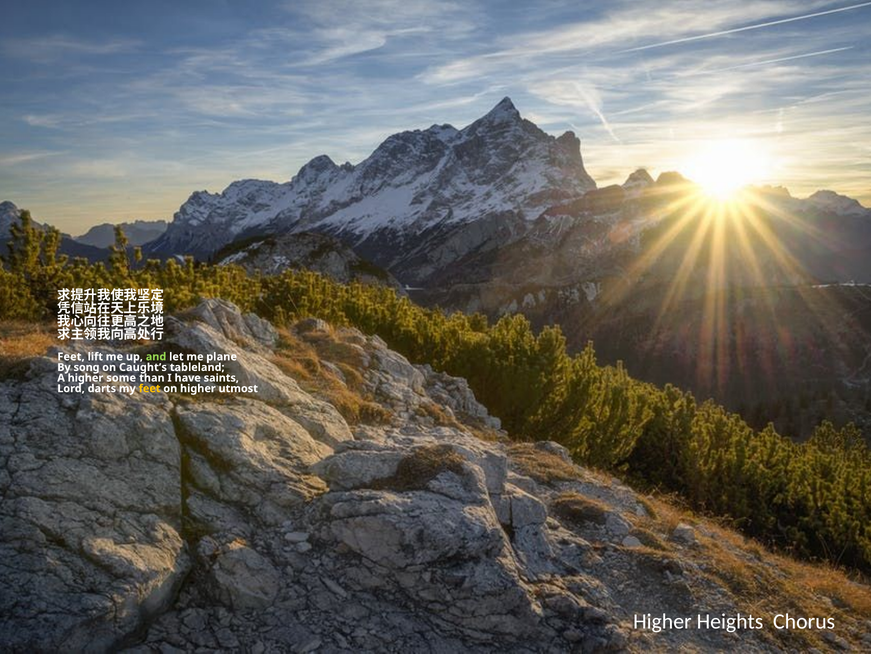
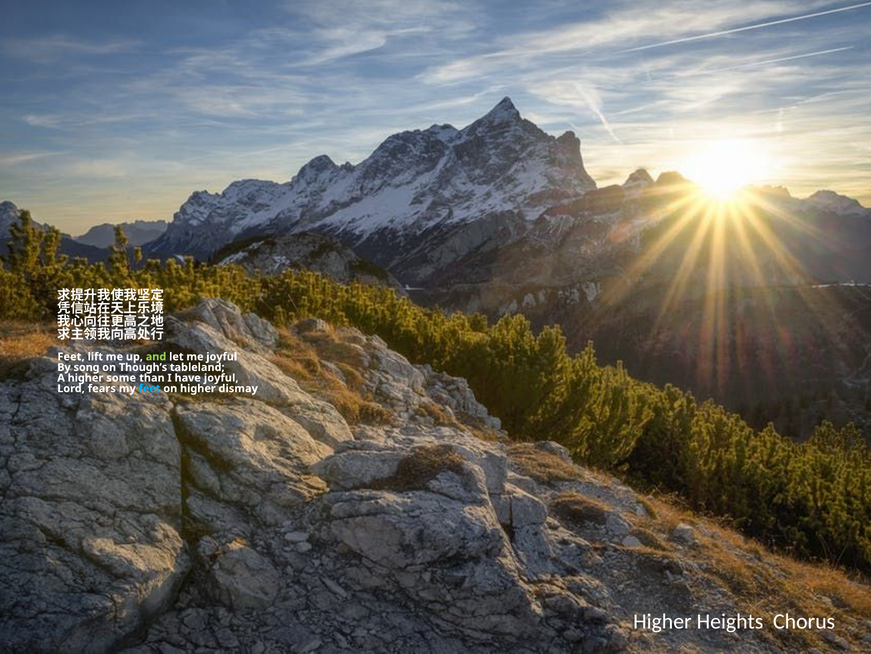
me plane: plane -> joyful
Caught’s: Caught’s -> Though’s
have saints: saints -> joyful
darts: darts -> fears
feet at (150, 388) colour: yellow -> light blue
utmost: utmost -> dismay
